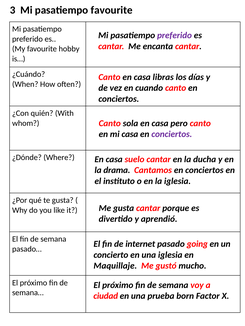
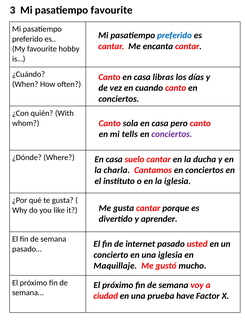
preferido at (174, 35) colour: purple -> blue
mi casa: casa -> tells
drama: drama -> charla
aprendió: aprendió -> aprender
going: going -> usted
born: born -> have
